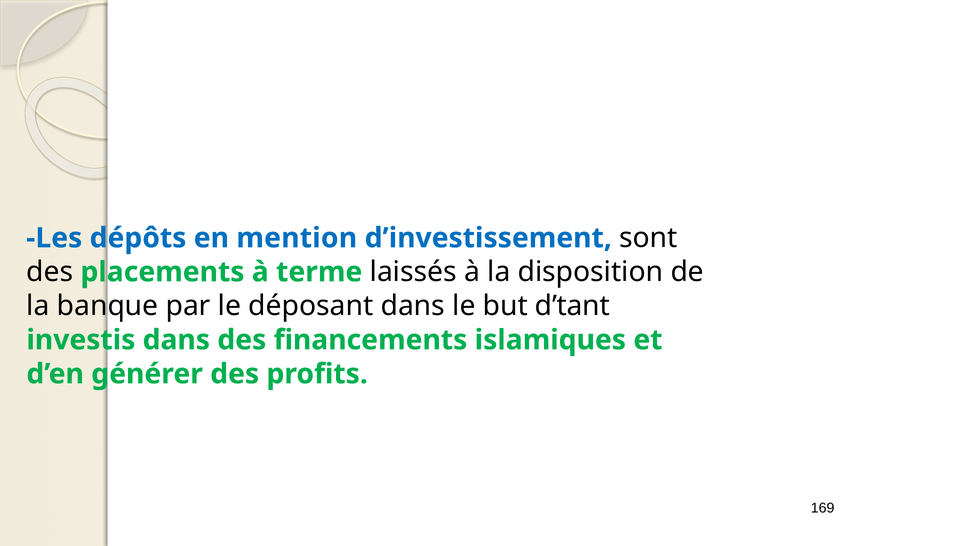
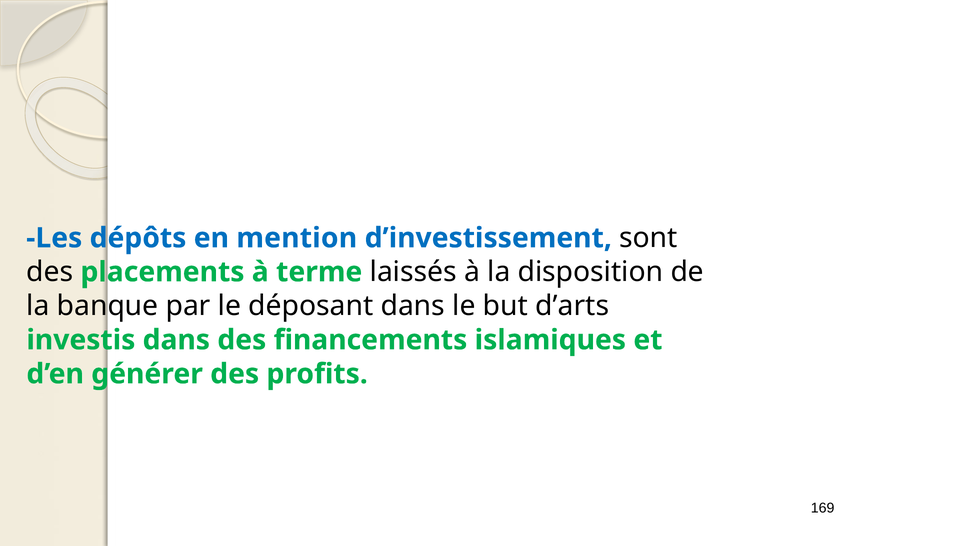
d’tant: d’tant -> d’arts
